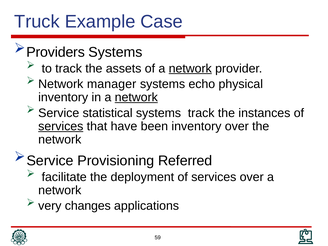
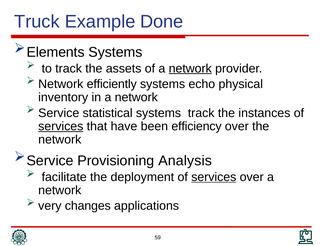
Case: Case -> Done
Providers: Providers -> Elements
manager: manager -> efficiently
network at (136, 97) underline: present -> none
been inventory: inventory -> efficiency
Referred: Referred -> Analysis
services at (214, 177) underline: none -> present
